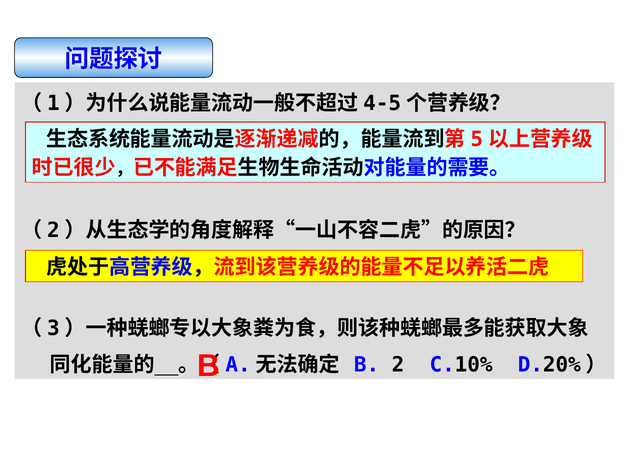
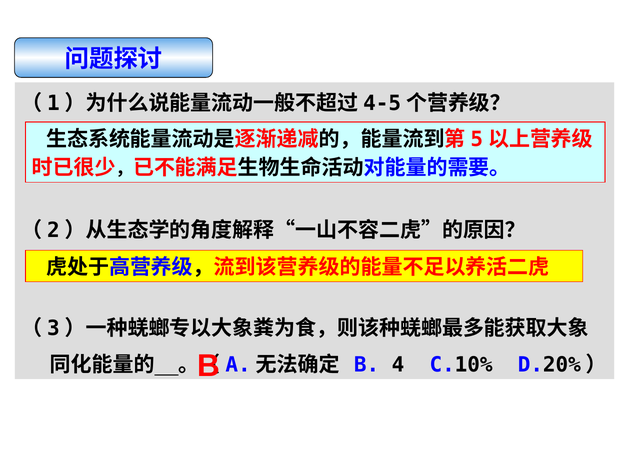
2: 2 -> 4
